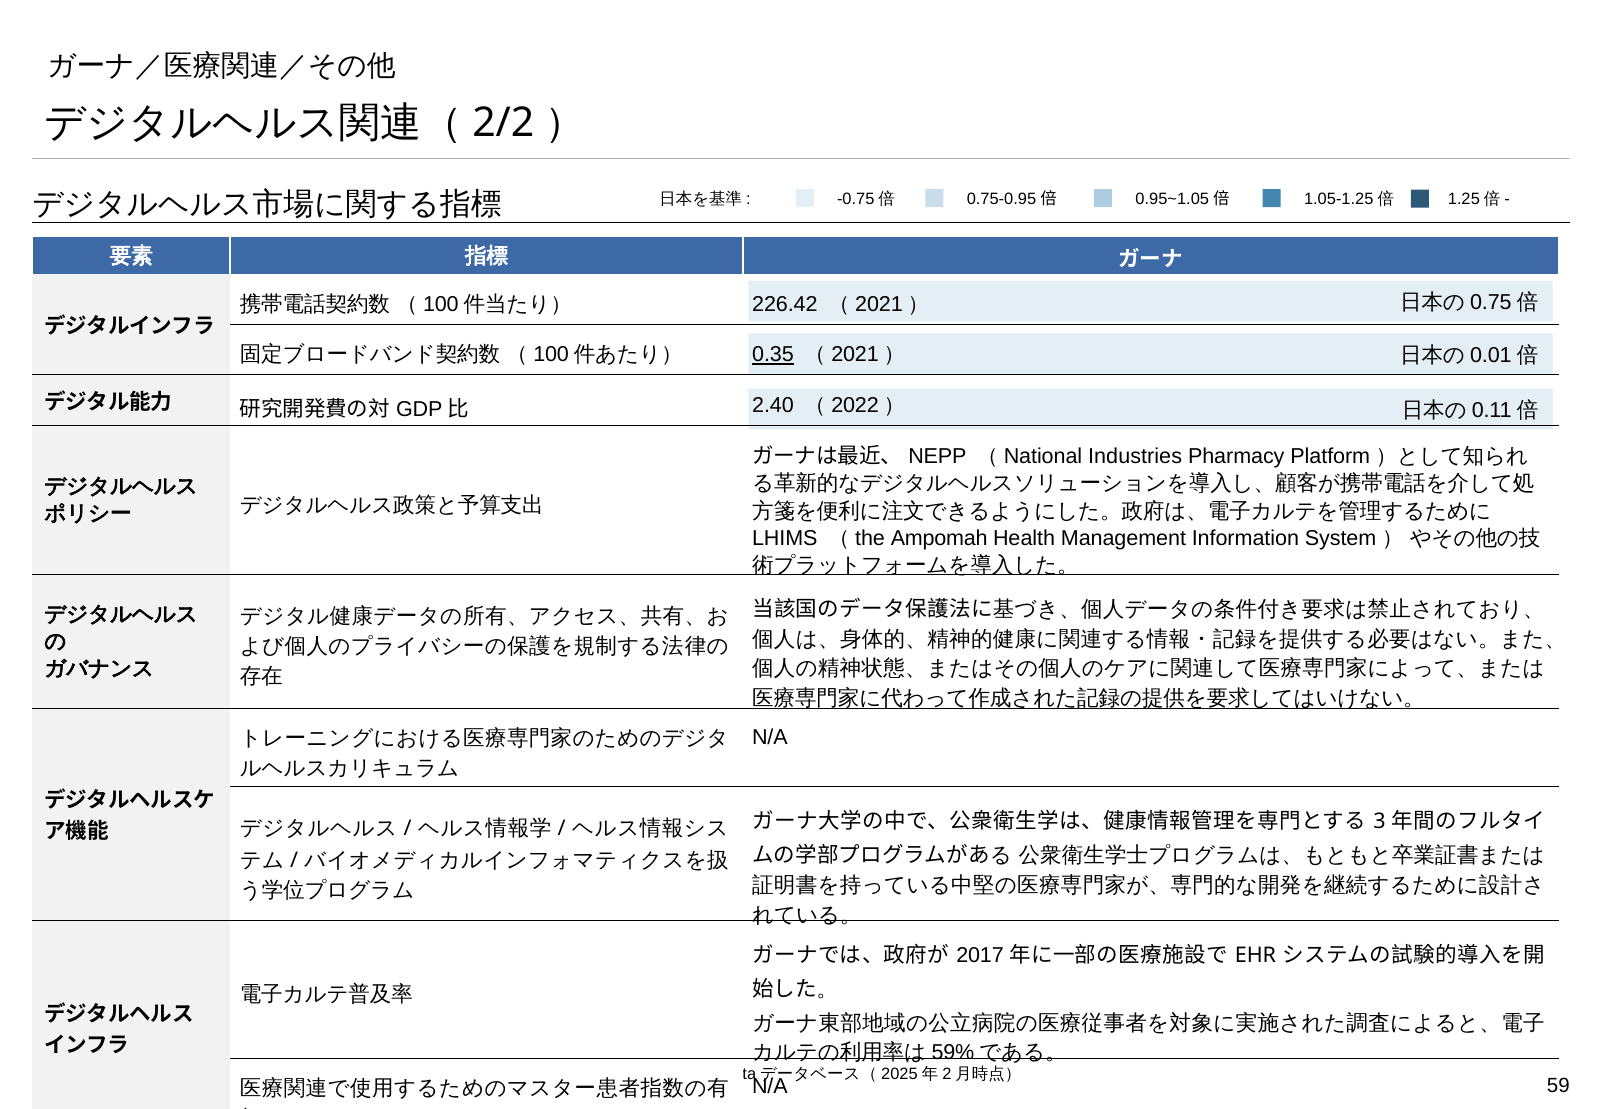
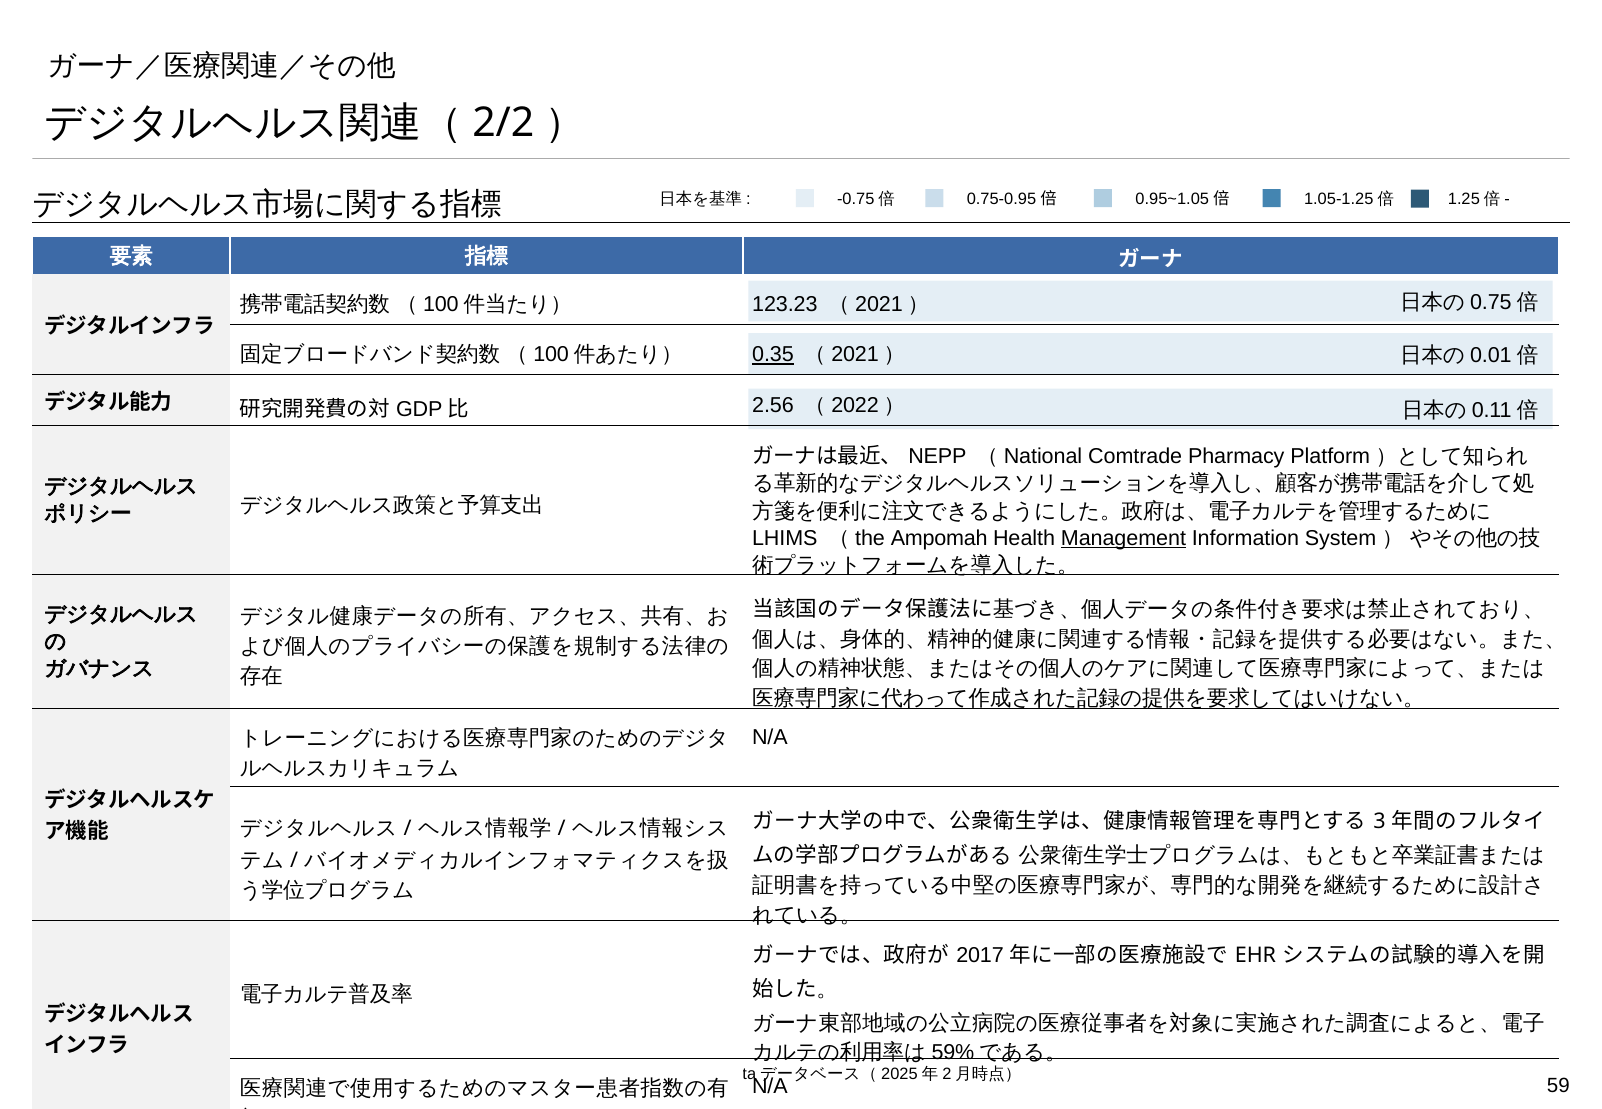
226.42: 226.42 -> 123.23
2.40: 2.40 -> 2.56
Industries: Industries -> Comtrade
Management underline: none -> present
